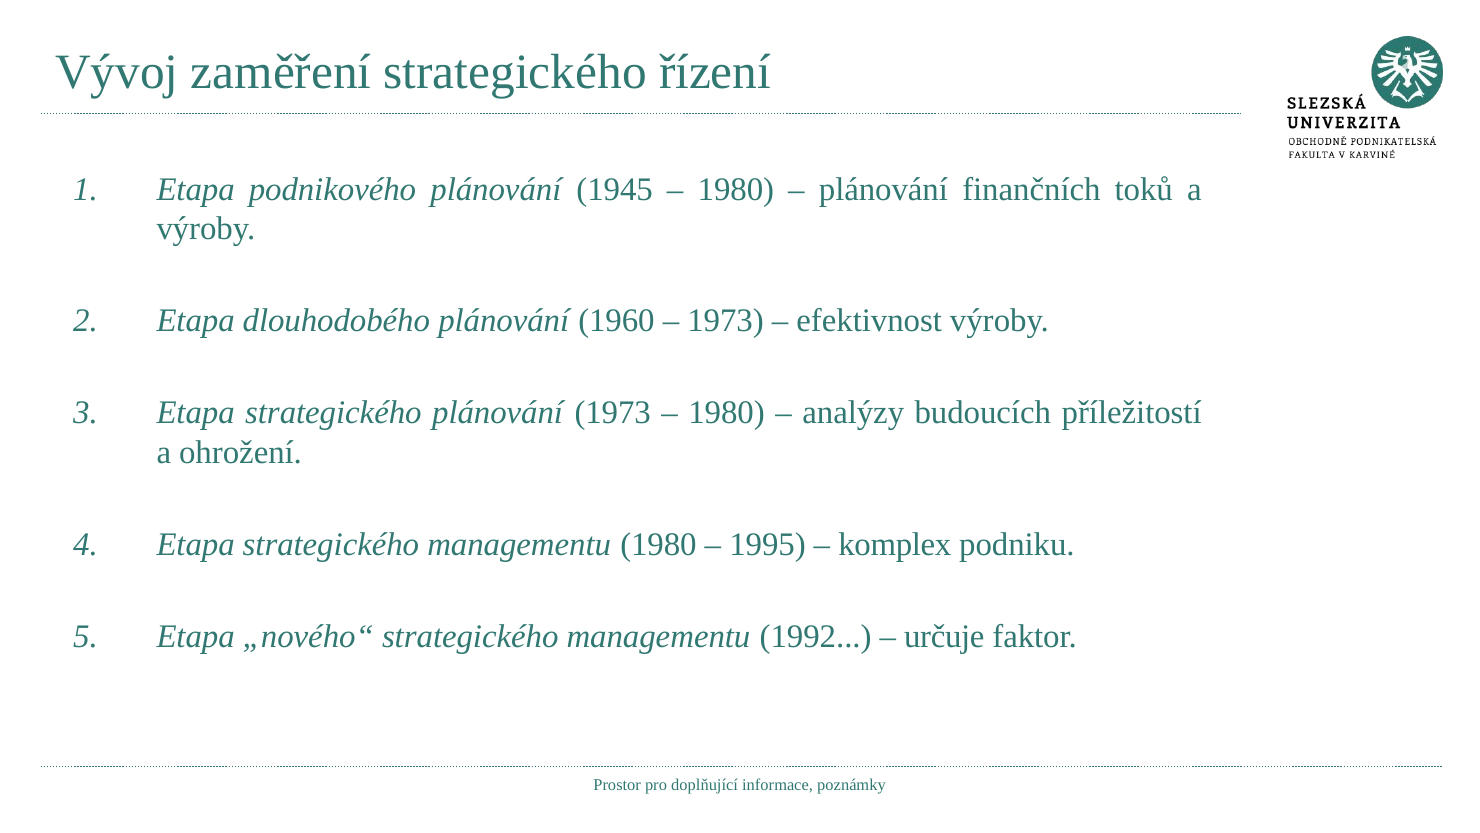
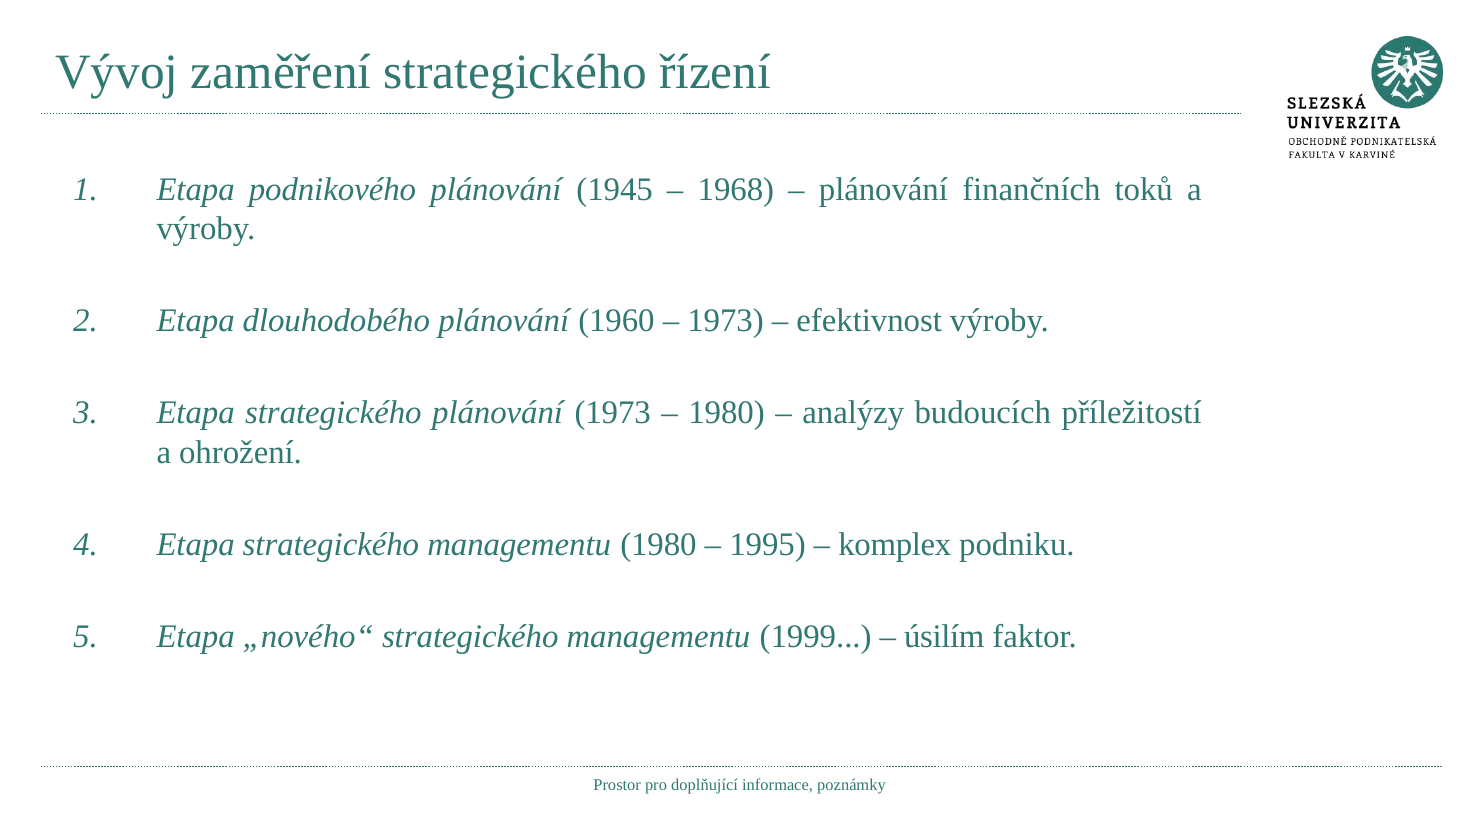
1980 at (736, 189): 1980 -> 1968
1992: 1992 -> 1999
určuje: určuje -> úsilím
